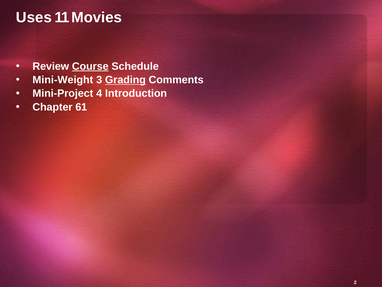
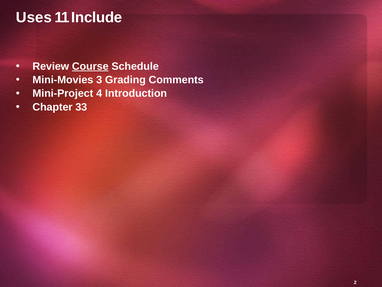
Movies: Movies -> Include
Mini-Weight: Mini-Weight -> Mini-Movies
Grading underline: present -> none
61: 61 -> 33
